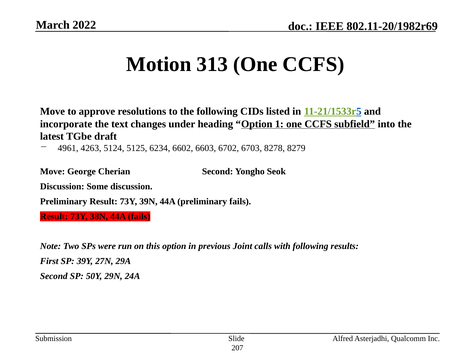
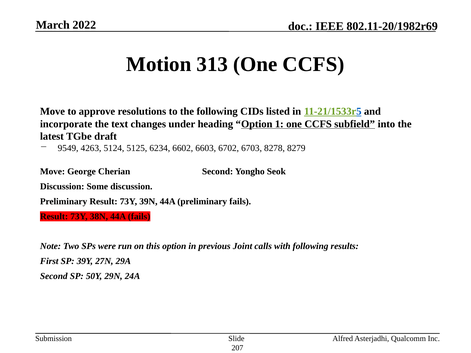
4961: 4961 -> 9549
